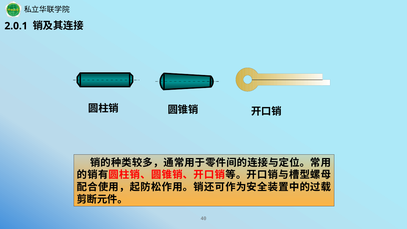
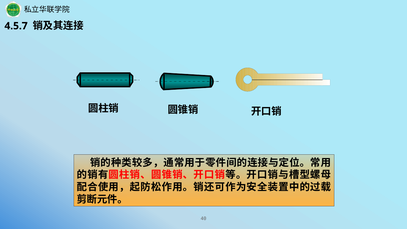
2.0.1: 2.0.1 -> 4.5.7
